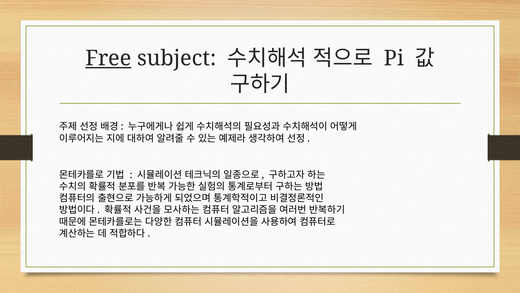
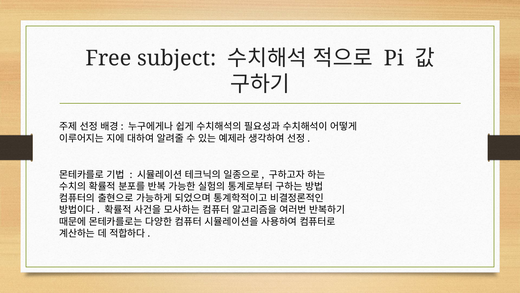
Free underline: present -> none
